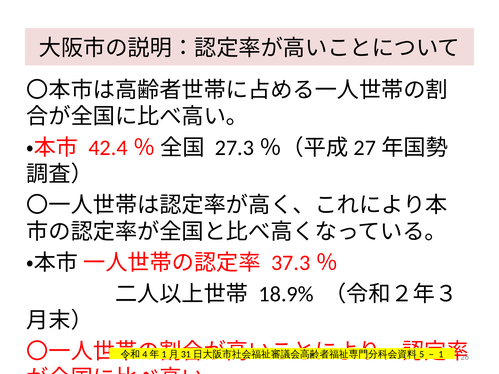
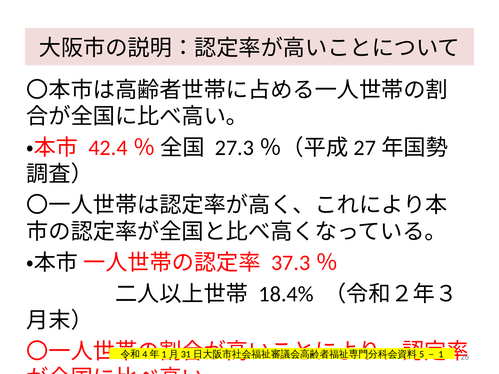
18.9%: 18.9% -> 18.4%
